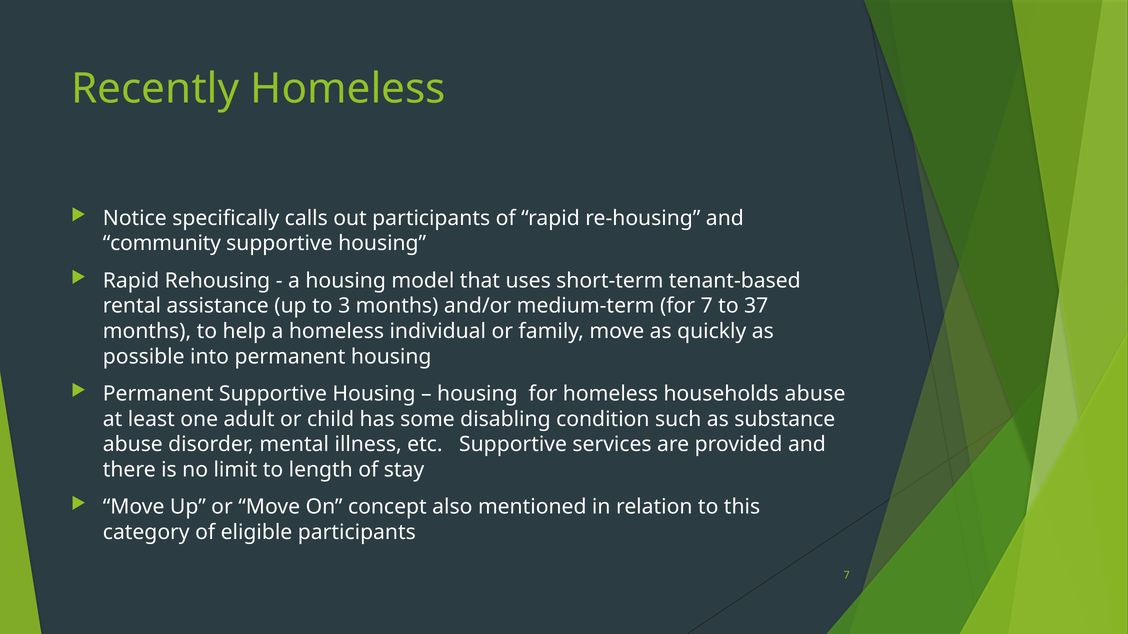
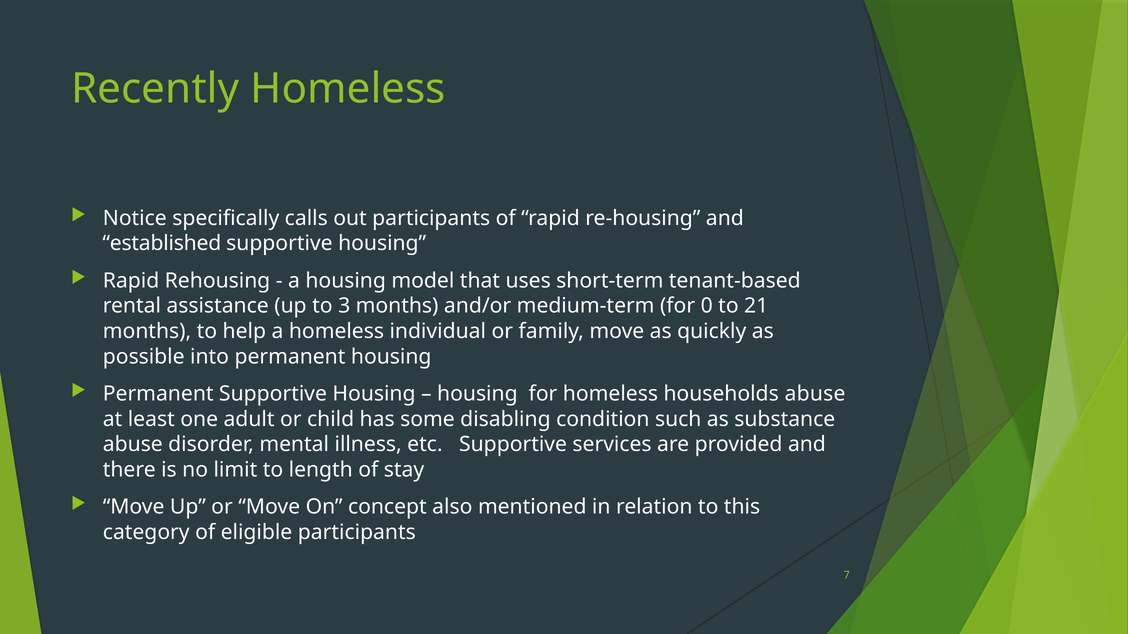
community: community -> established
for 7: 7 -> 0
37: 37 -> 21
